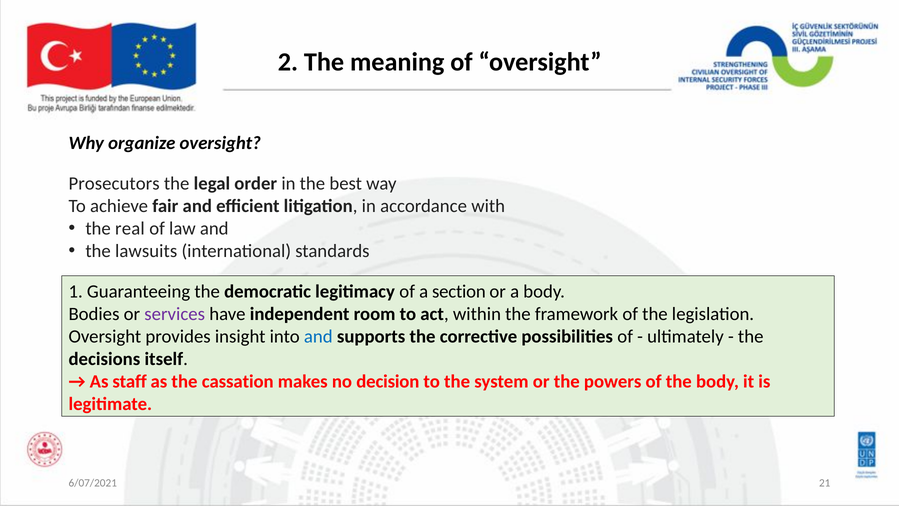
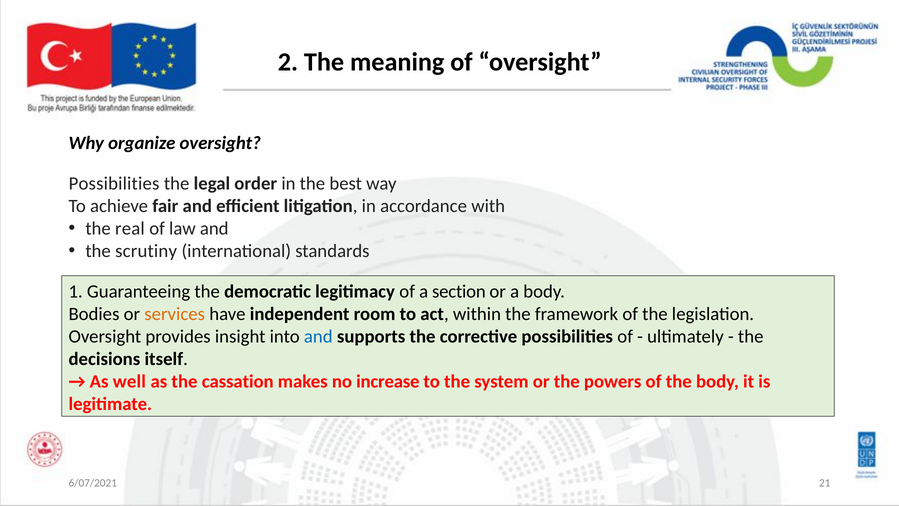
Prosecutors at (114, 183): Prosecutors -> Possibilities
lawsuits: lawsuits -> scrutiny
services colour: purple -> orange
staff: staff -> well
decision: decision -> increase
